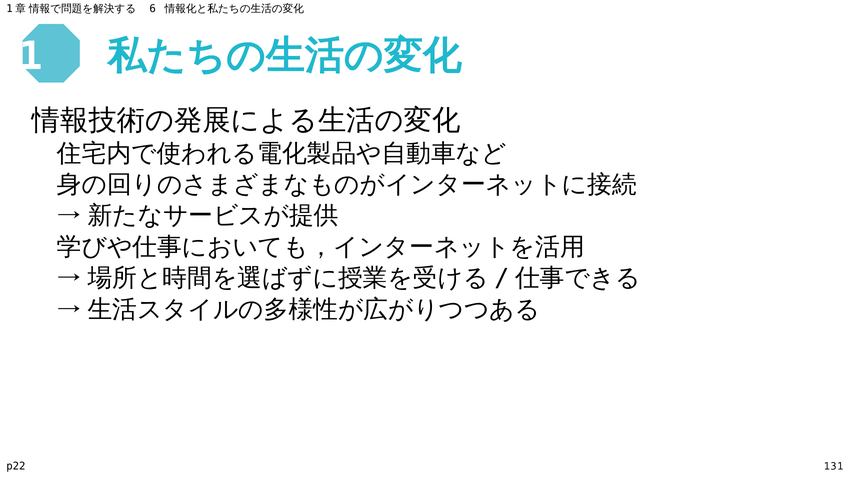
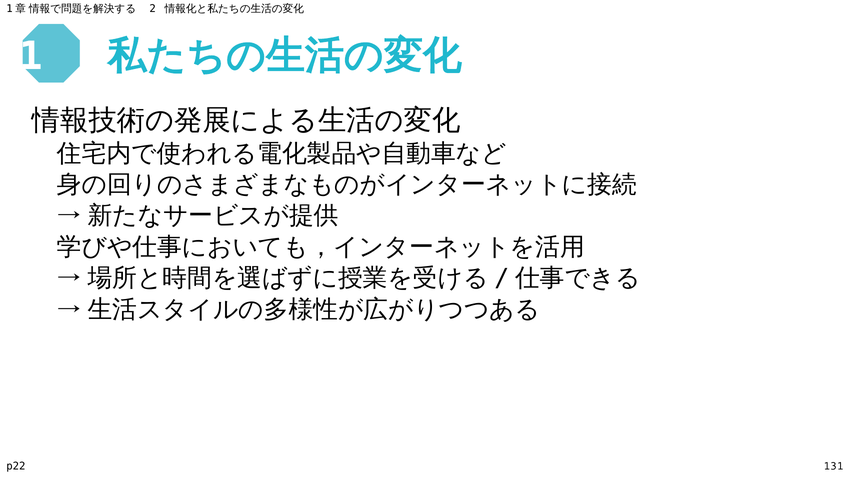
6: 6 -> 2
